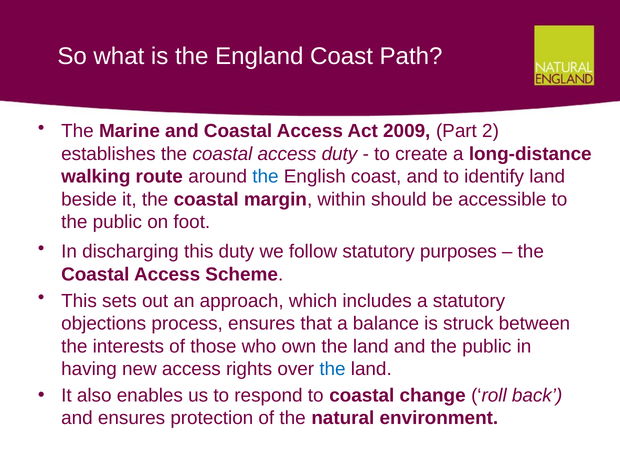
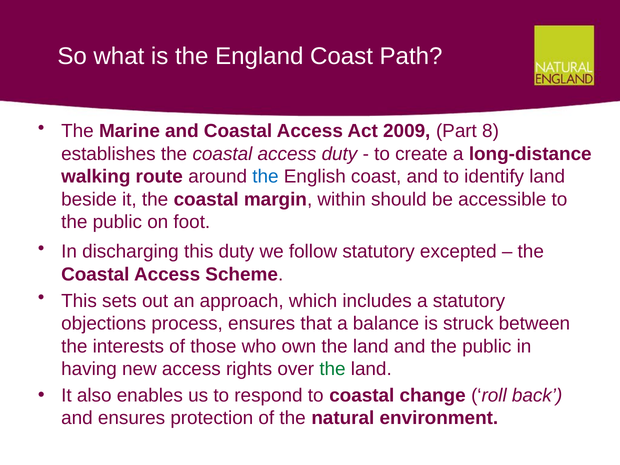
2: 2 -> 8
purposes: purposes -> excepted
the at (332, 369) colour: blue -> green
